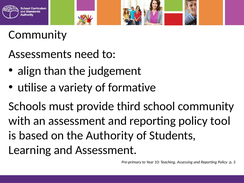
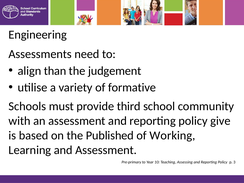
Community at (38, 35): Community -> Engineering
tool: tool -> give
Authority: Authority -> Published
Students: Students -> Working
